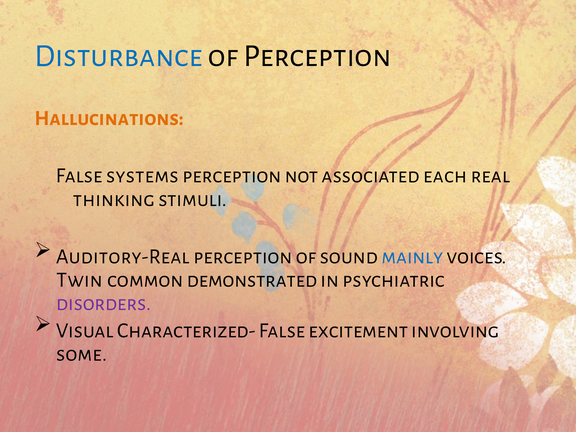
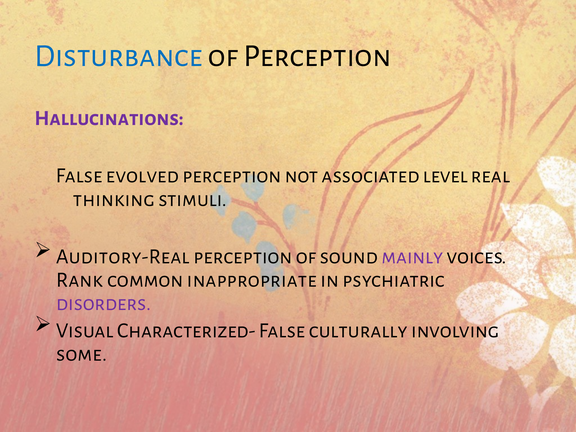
Hallucinations colour: orange -> purple
systems: systems -> evolved
each: each -> level
mainly colour: blue -> purple
Twin: Twin -> Rank
demonstrated: demonstrated -> inappropriate
excitement: excitement -> culturally
